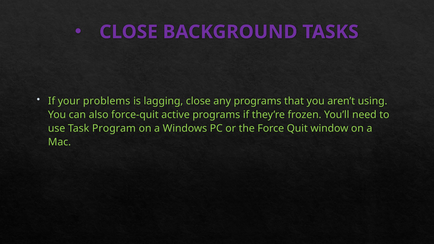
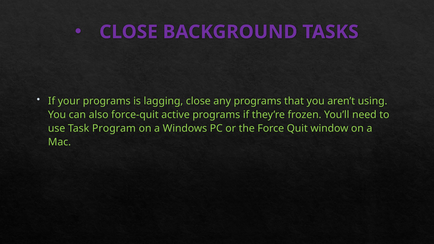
your problems: problems -> programs
